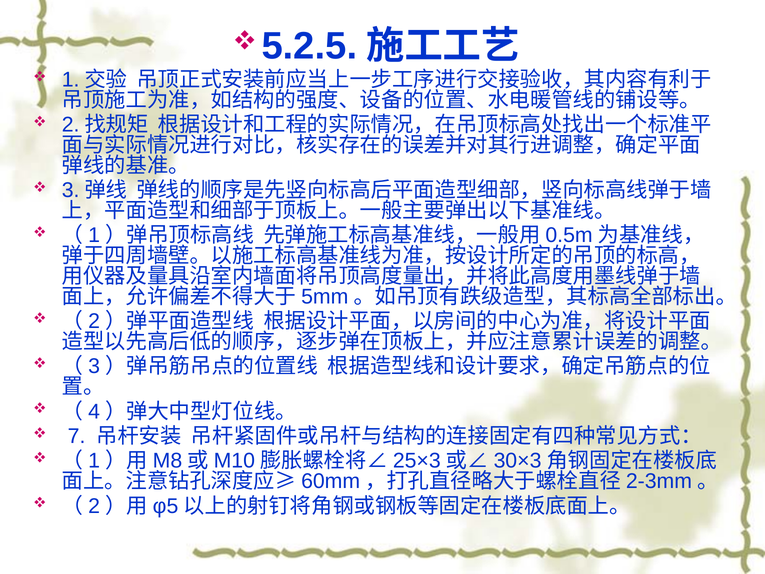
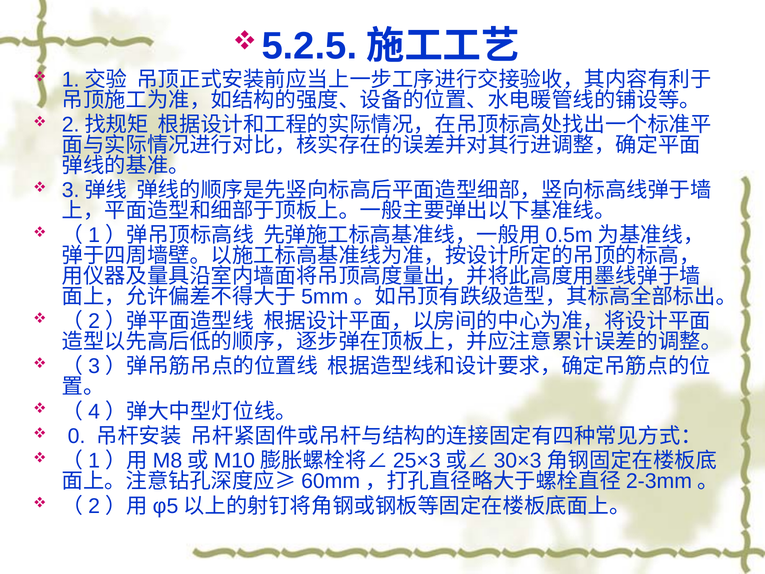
7: 7 -> 0
